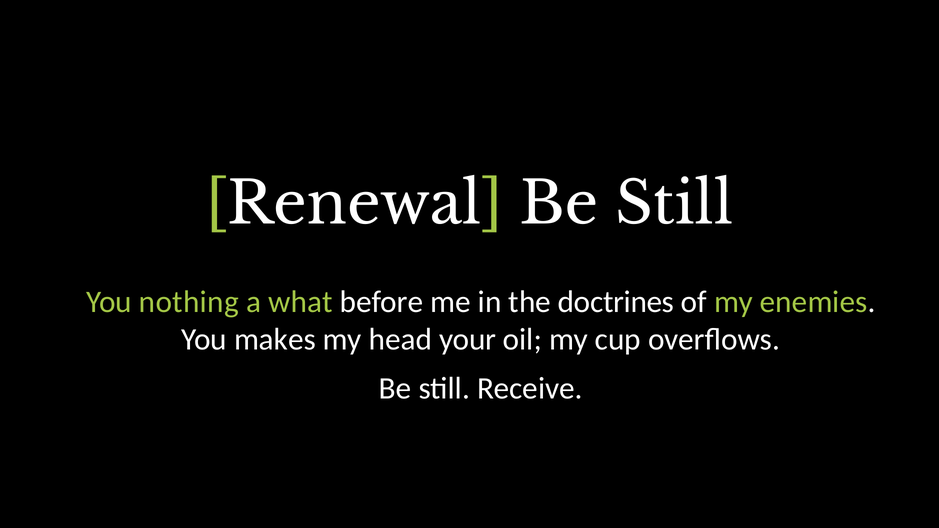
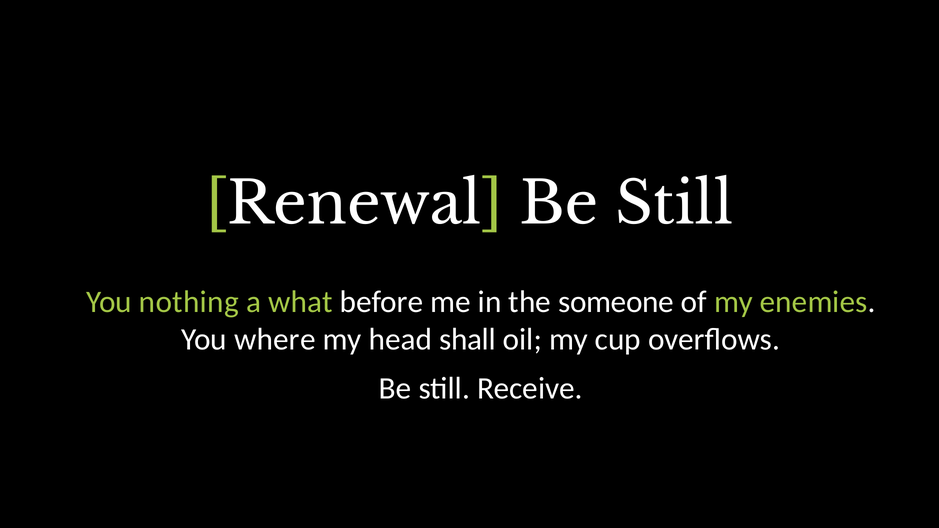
doctrines: doctrines -> someone
makes: makes -> where
your: your -> shall
